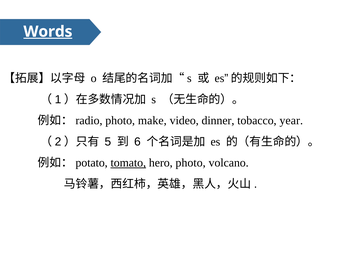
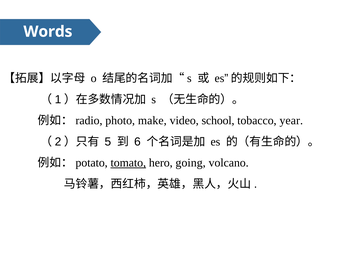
Words underline: present -> none
dinner: dinner -> school
hero photo: photo -> going
